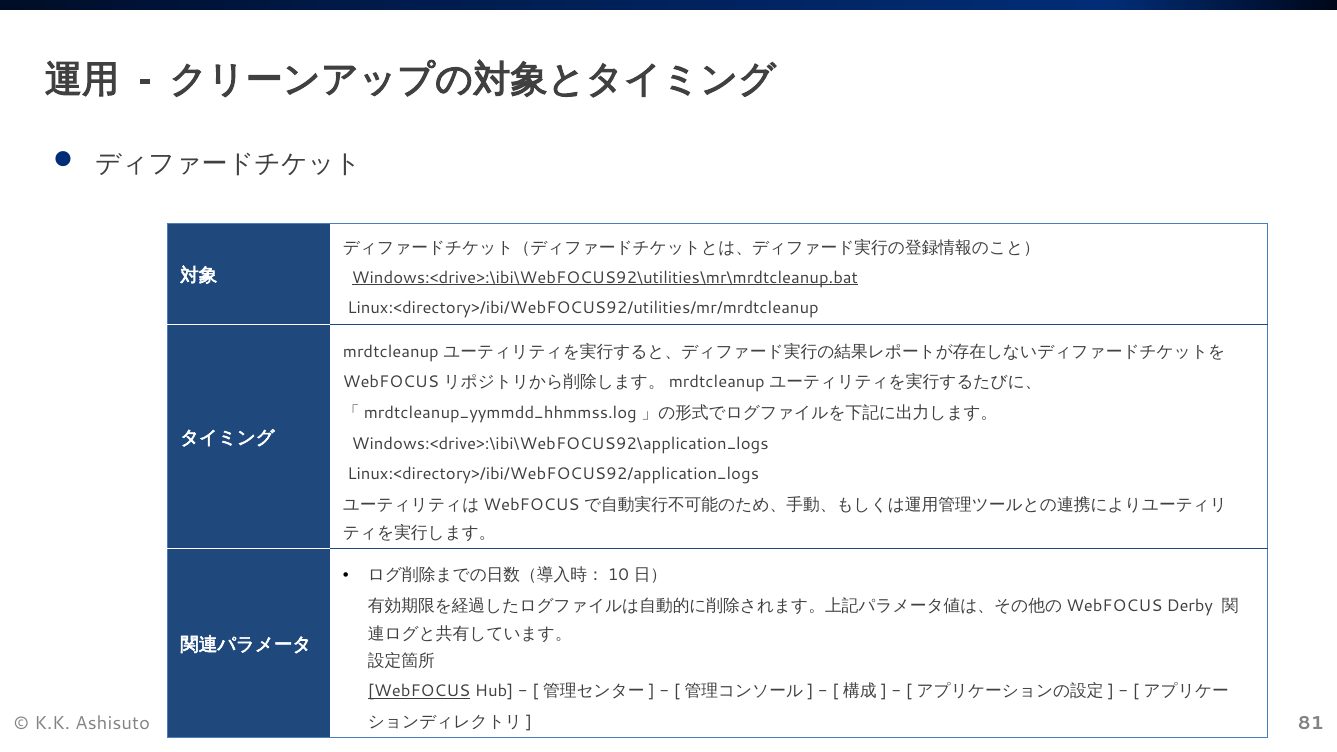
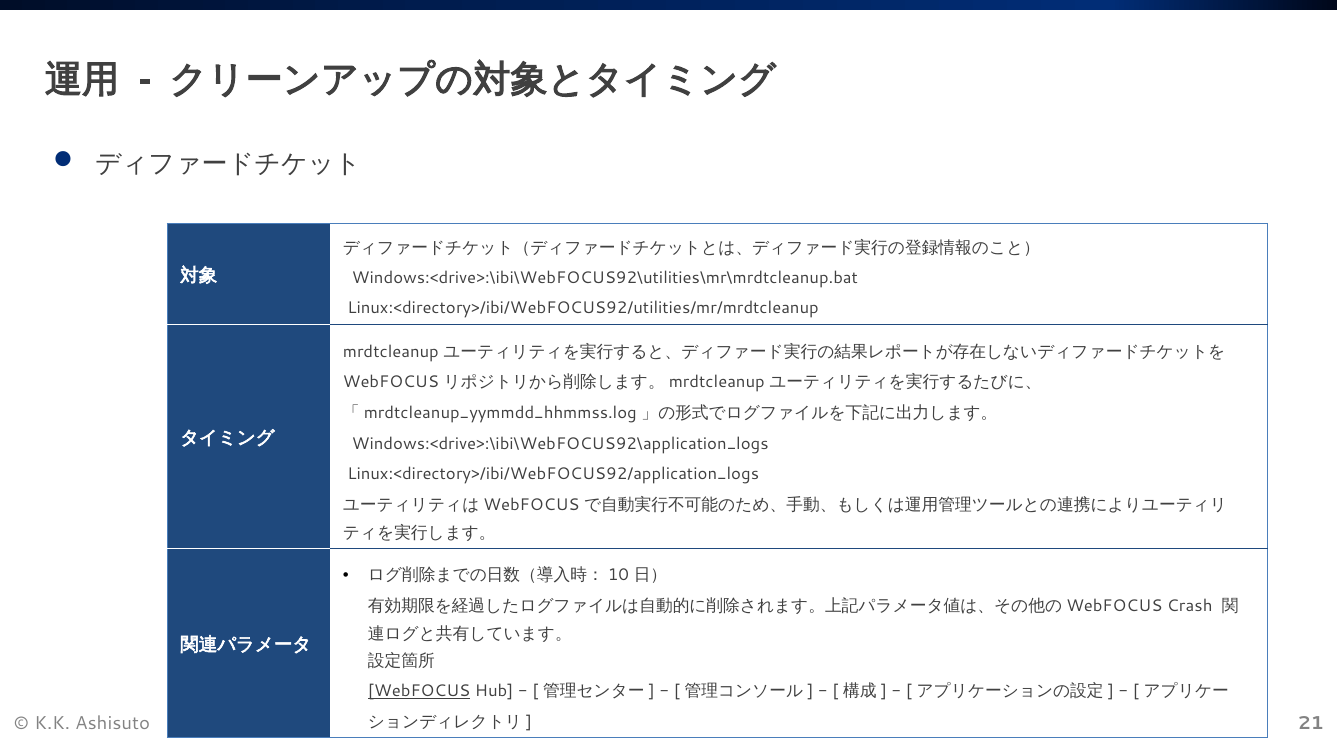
Windows:<drive>:\ibi\WebFOCUS92\utilities\mr\mrdtcleanup.bat underline: present -> none
Derby: Derby -> Crash
81: 81 -> 21
